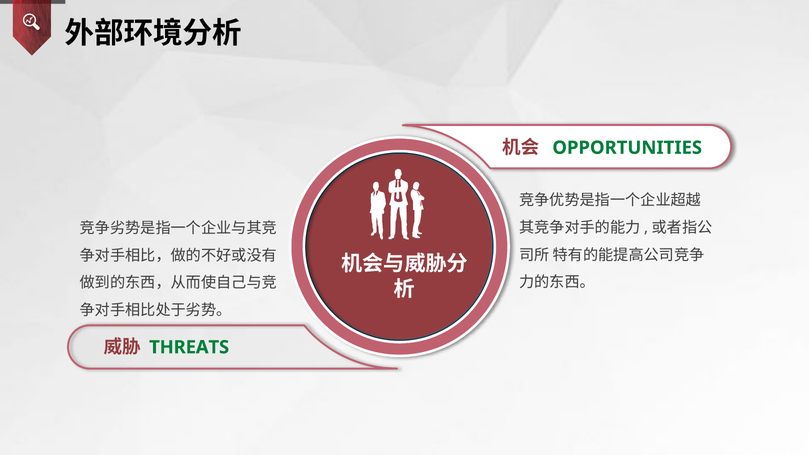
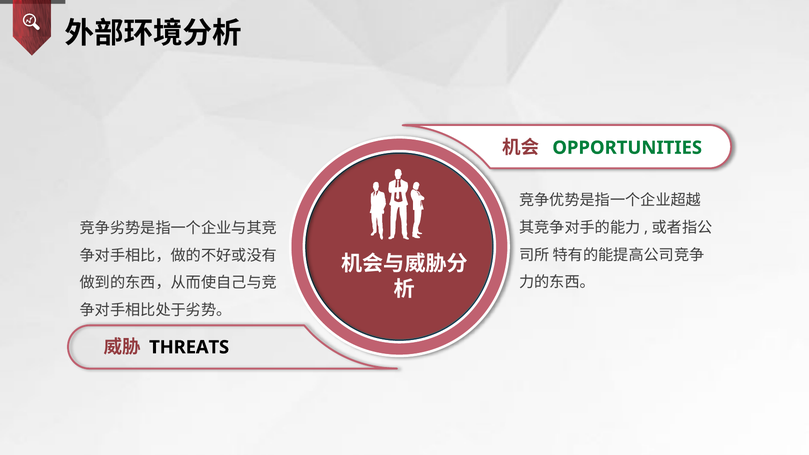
THREATS colour: green -> black
